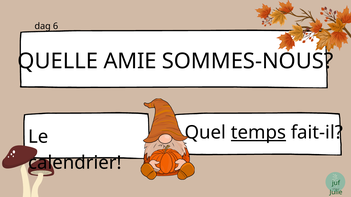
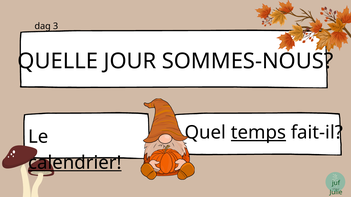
6: 6 -> 3
AMIE: AMIE -> JOUR
calendrier underline: none -> present
